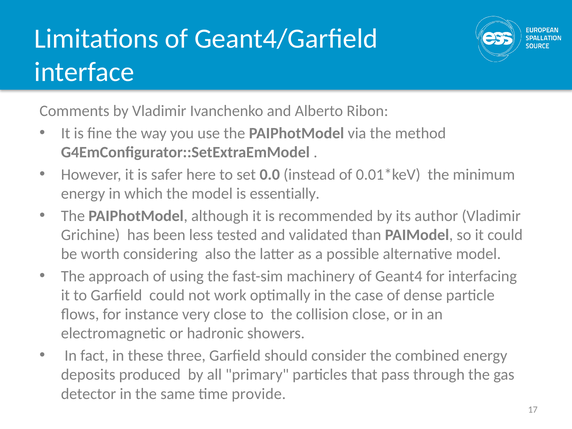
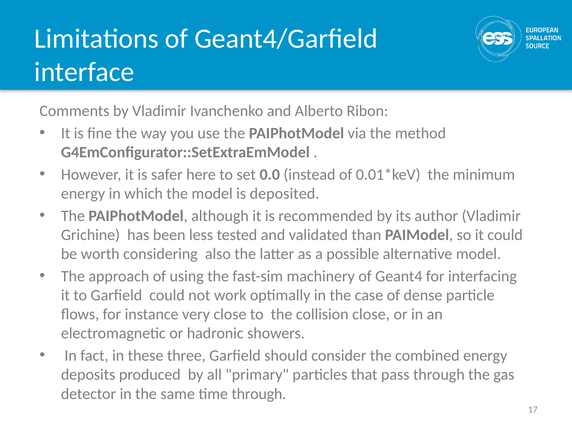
essentially: essentially -> deposited
time provide: provide -> through
